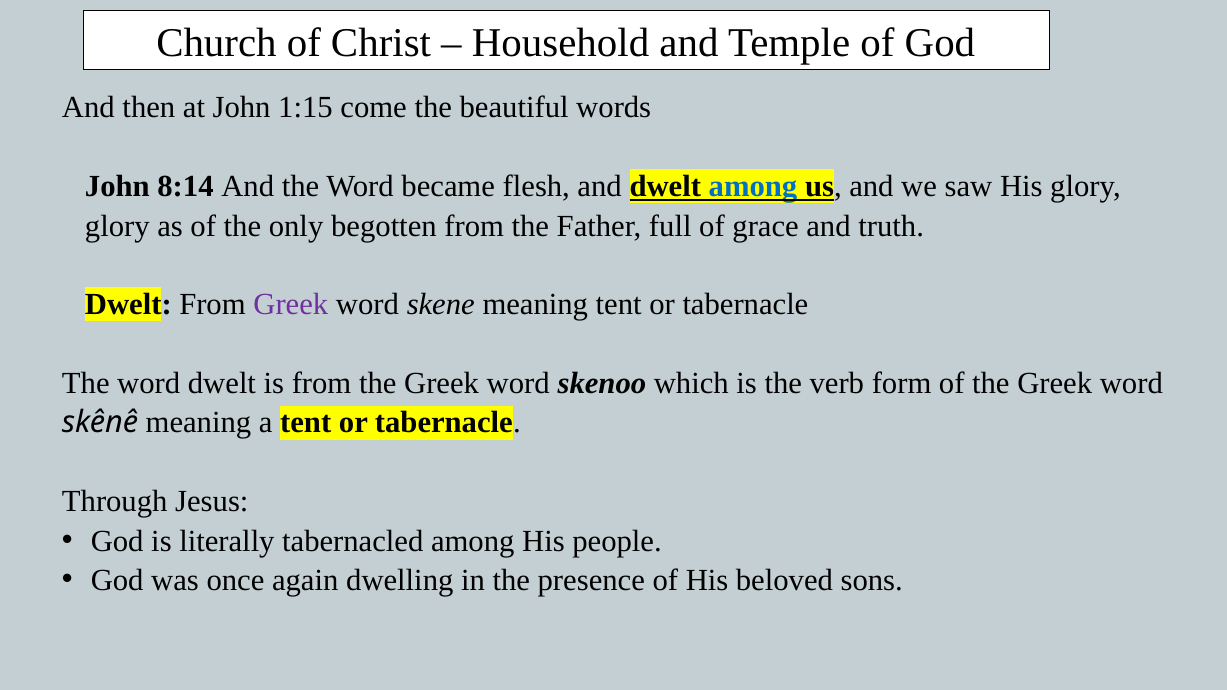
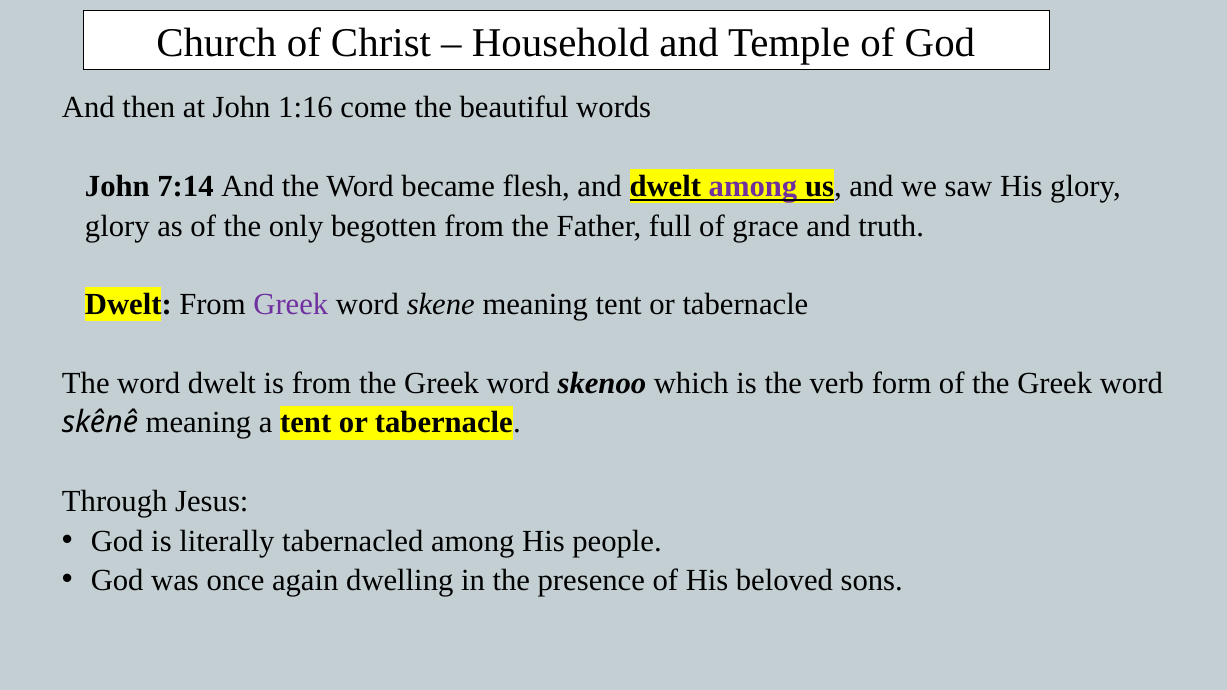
1:15: 1:15 -> 1:16
8:14: 8:14 -> 7:14
among at (753, 187) colour: blue -> purple
